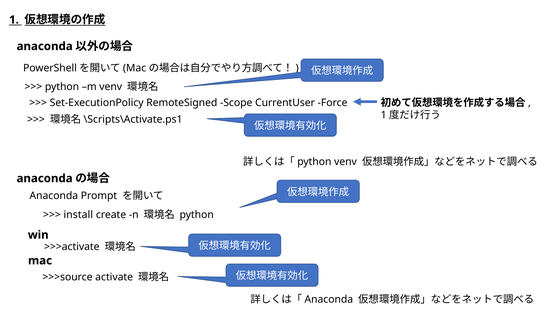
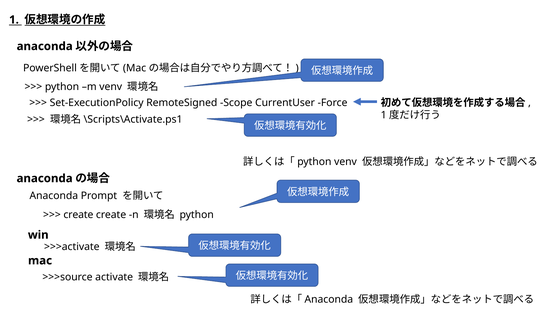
install at (78, 214): install -> create
